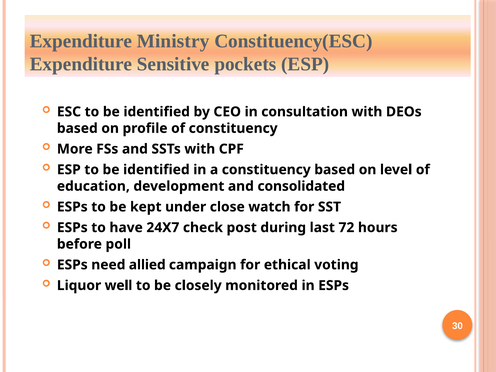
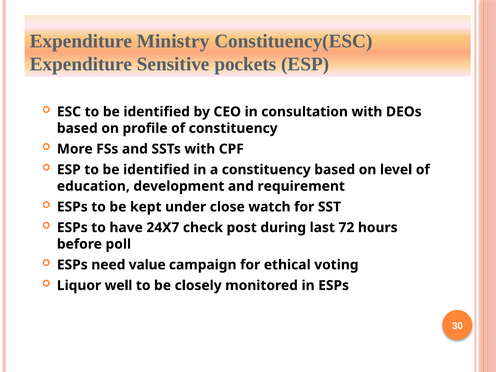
consolidated: consolidated -> requirement
allied: allied -> value
